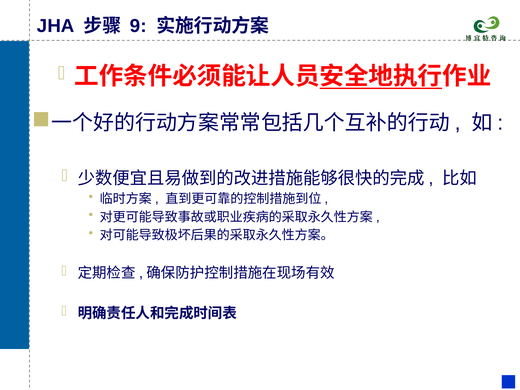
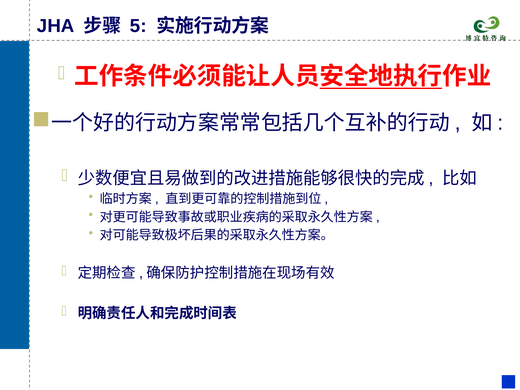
9: 9 -> 5
